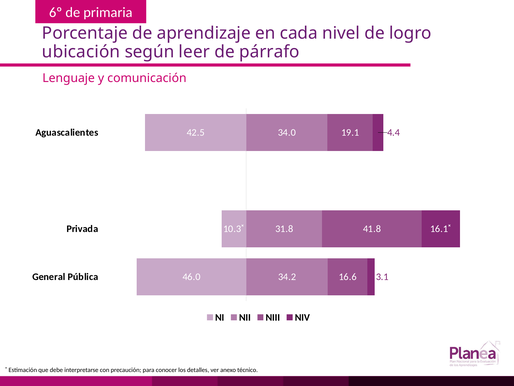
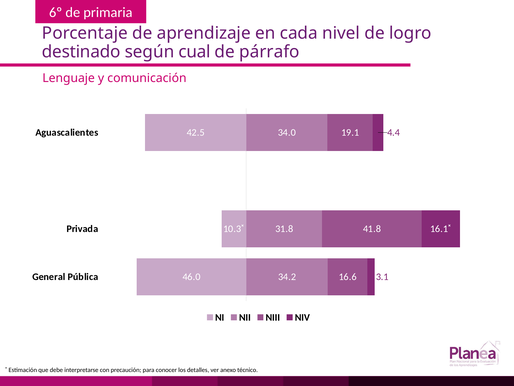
ubicación: ubicación -> destinado
leer: leer -> cual
